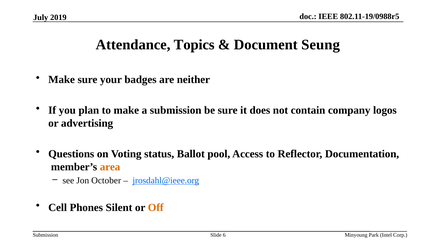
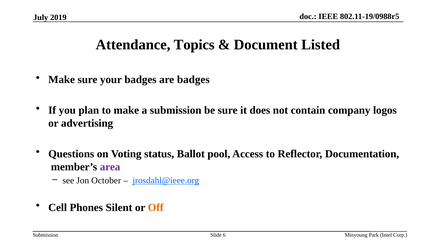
Seung: Seung -> Listed
are neither: neither -> badges
area colour: orange -> purple
